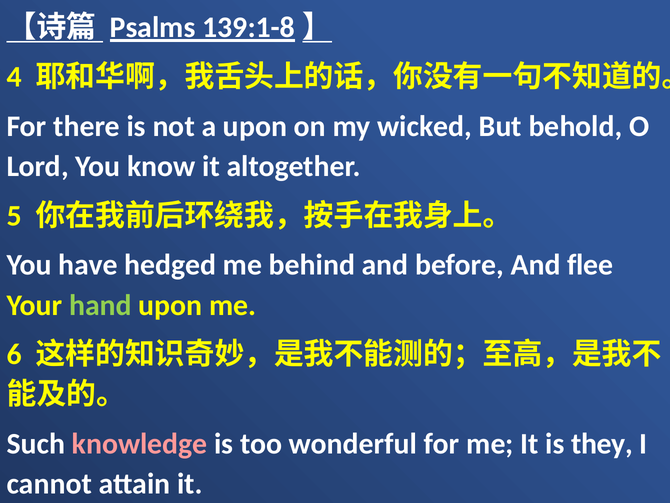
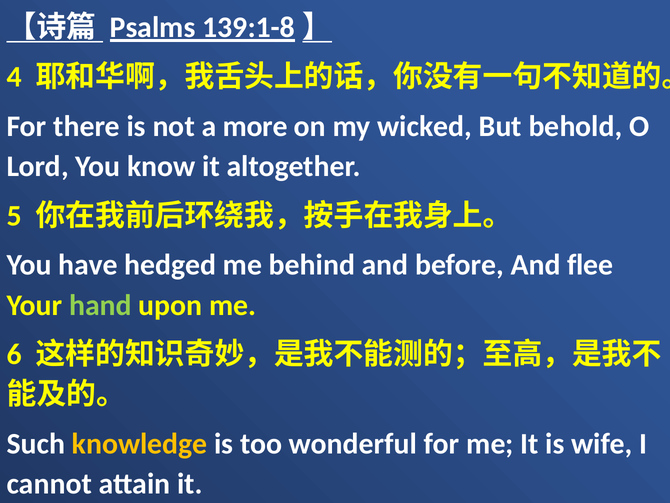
a upon: upon -> more
knowledge colour: pink -> yellow
they: they -> wife
